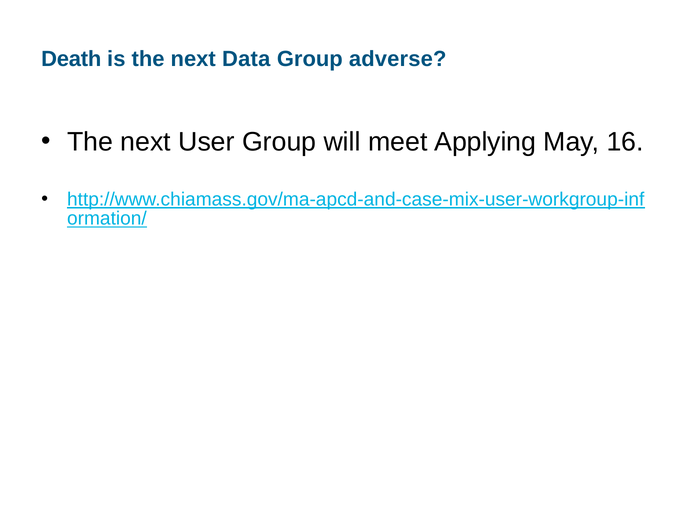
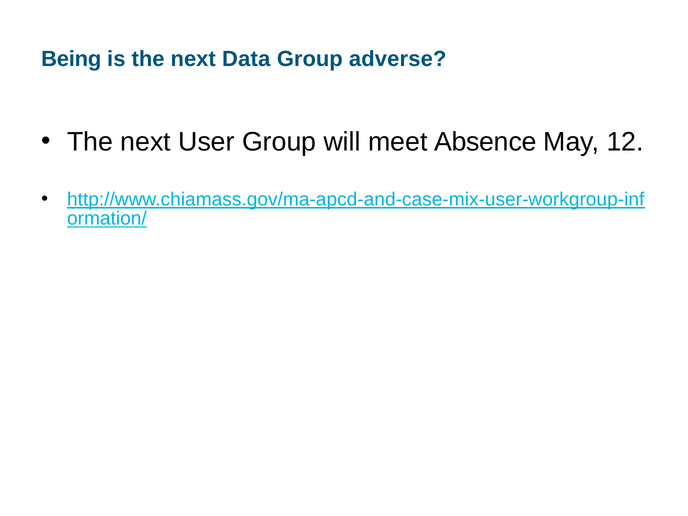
Death: Death -> Being
Applying: Applying -> Absence
16: 16 -> 12
